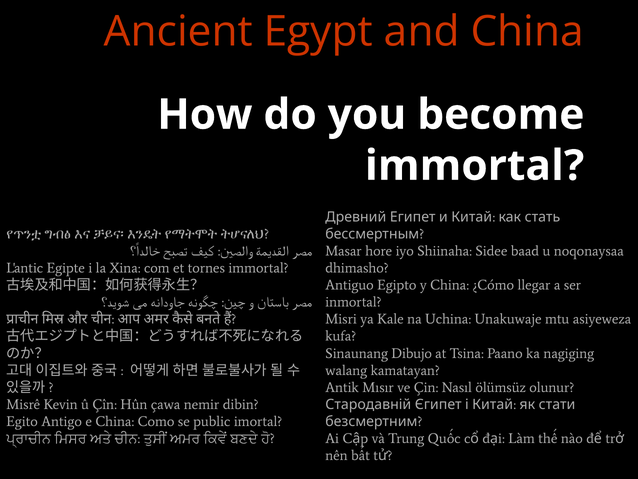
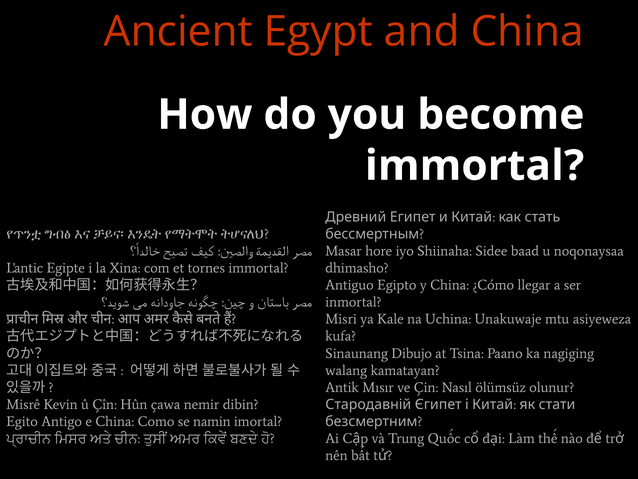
public: public -> namin
